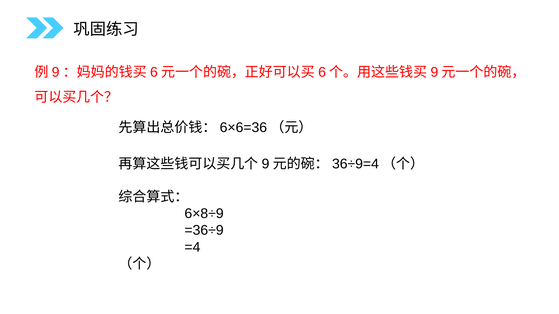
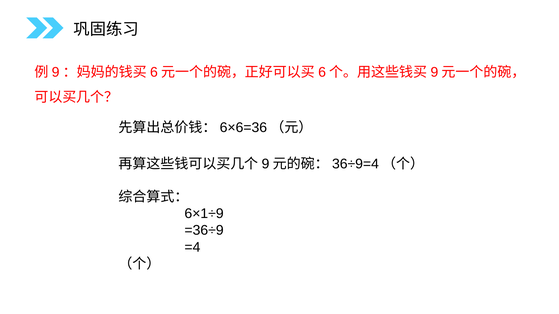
6×8÷9: 6×8÷9 -> 6×1÷9
